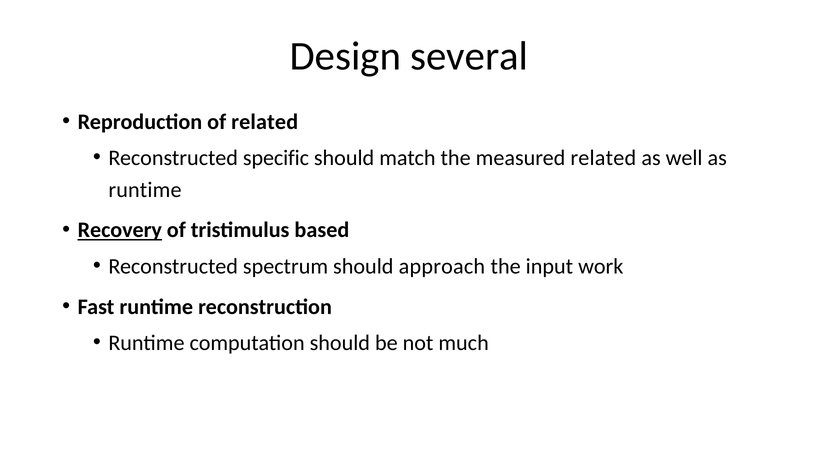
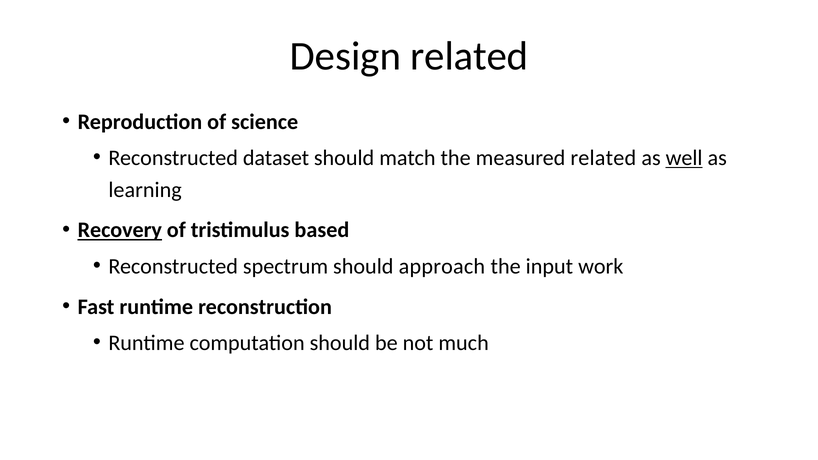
Design several: several -> related
of related: related -> science
specific: specific -> dataset
well underline: none -> present
runtime at (145, 190): runtime -> learning
